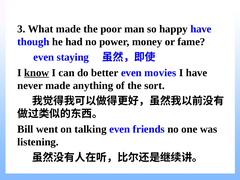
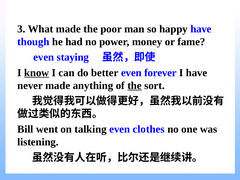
movies: movies -> forever
the at (135, 85) underline: none -> present
friends: friends -> clothes
